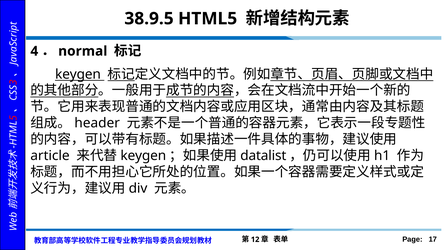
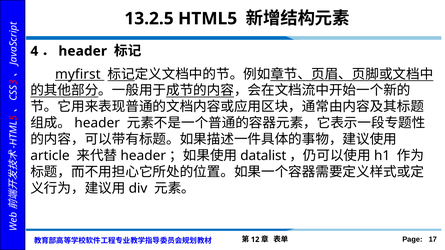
38.9.5: 38.9.5 -> 13.2.5
normal at (83, 51): normal -> header
keygen at (78, 74): keygen -> myfirst
keygen at (143, 156): keygen -> header
